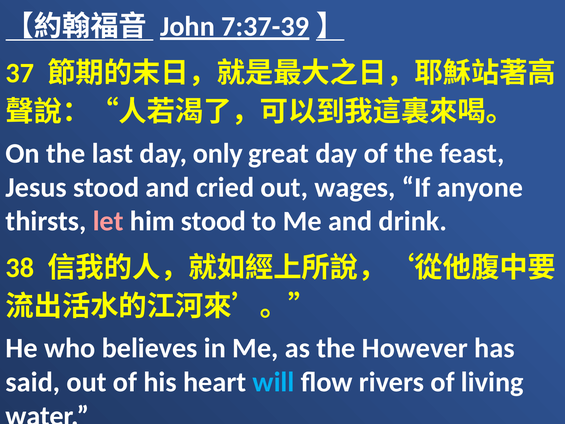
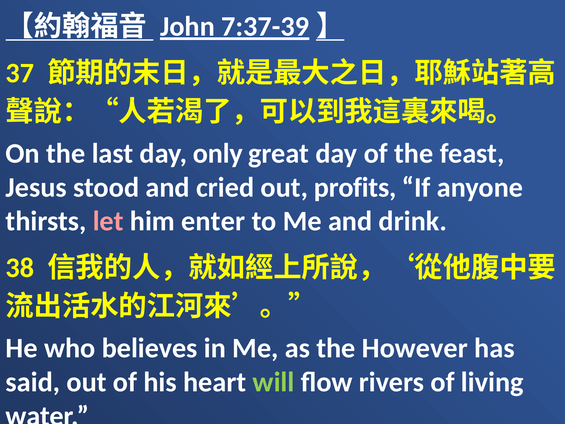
wages: wages -> profits
him stood: stood -> enter
will colour: light blue -> light green
